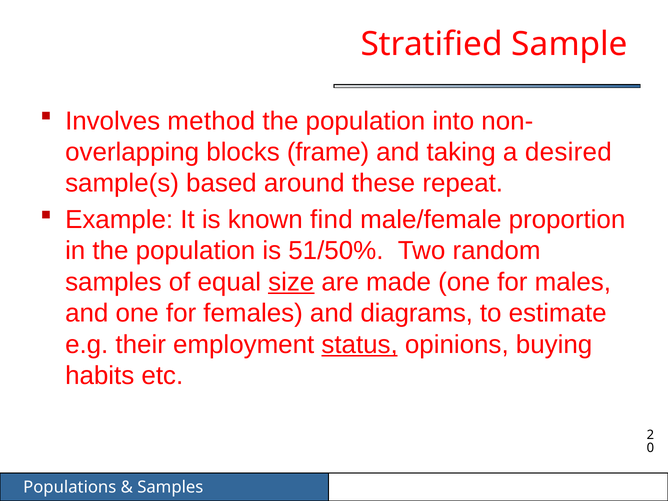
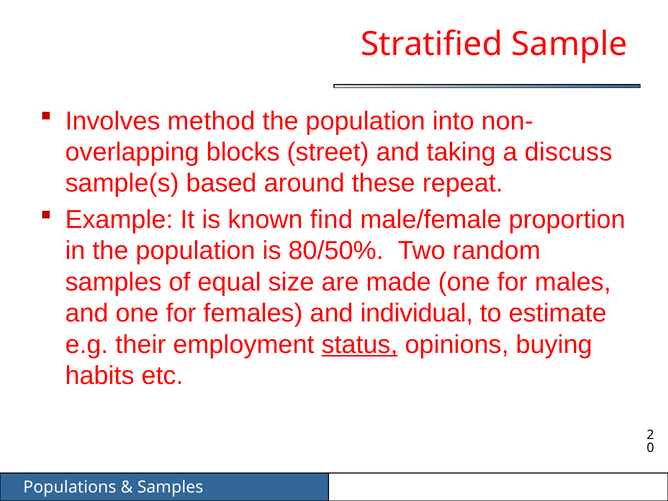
frame: frame -> street
desired: desired -> discuss
51/50%: 51/50% -> 80/50%
size underline: present -> none
diagrams: diagrams -> individual
